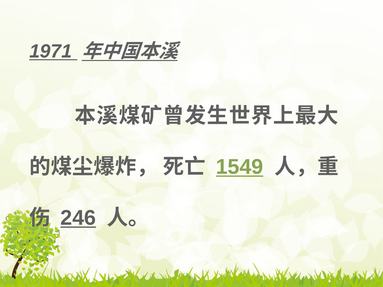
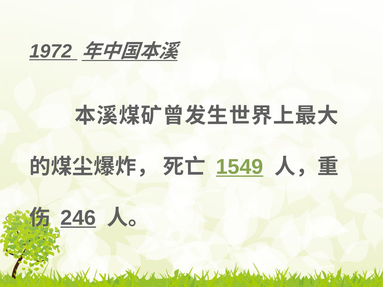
1971: 1971 -> 1972
